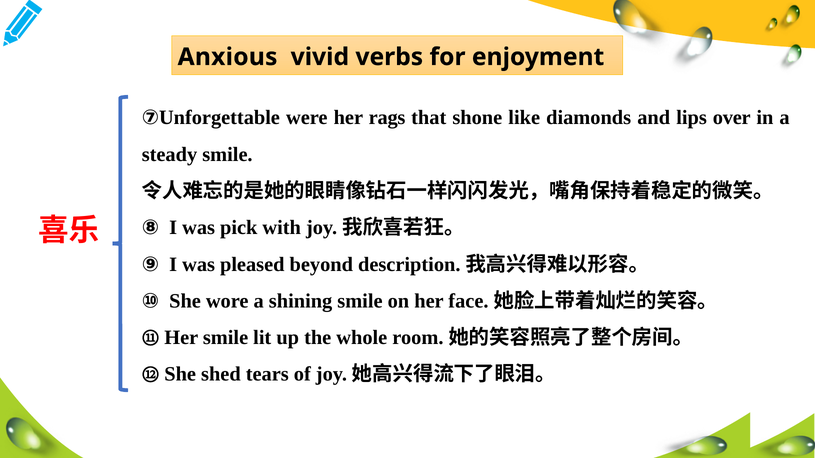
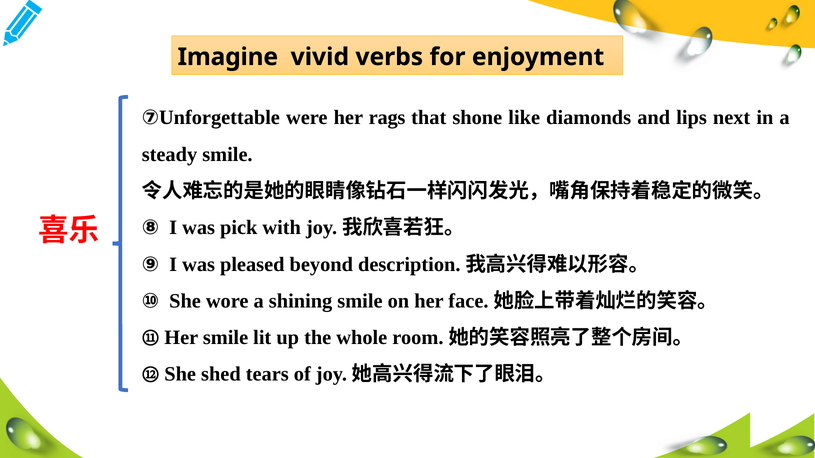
Anxious: Anxious -> Imagine
over: over -> next
